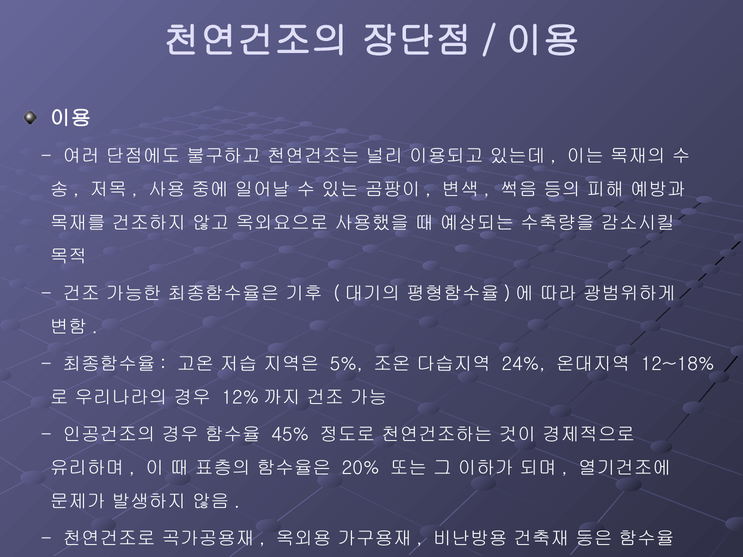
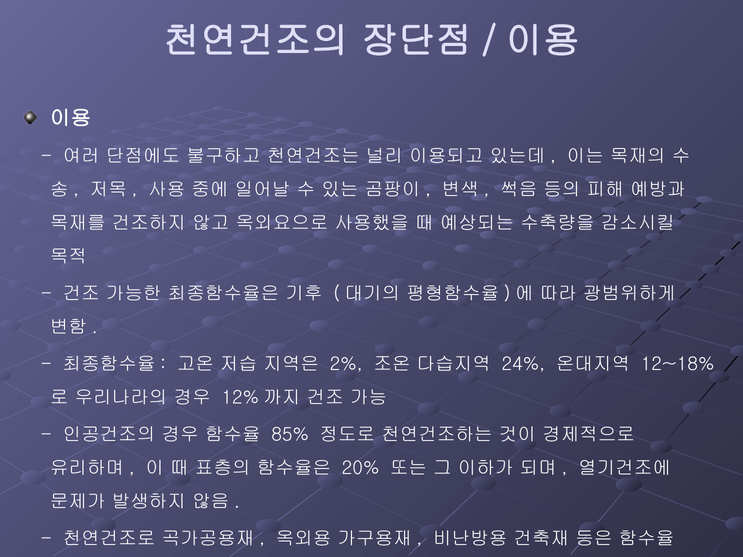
5%: 5% -> 2%
45%: 45% -> 85%
